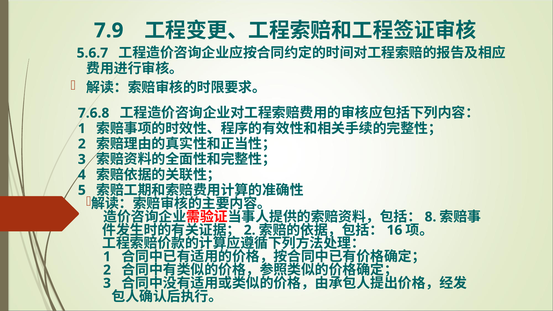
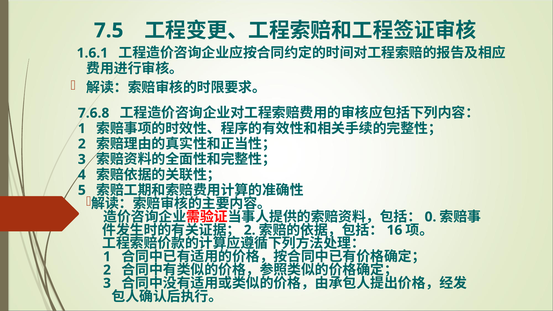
7.9: 7.9 -> 7.5
5.6.7: 5.6.7 -> 1.6.1
8: 8 -> 0
